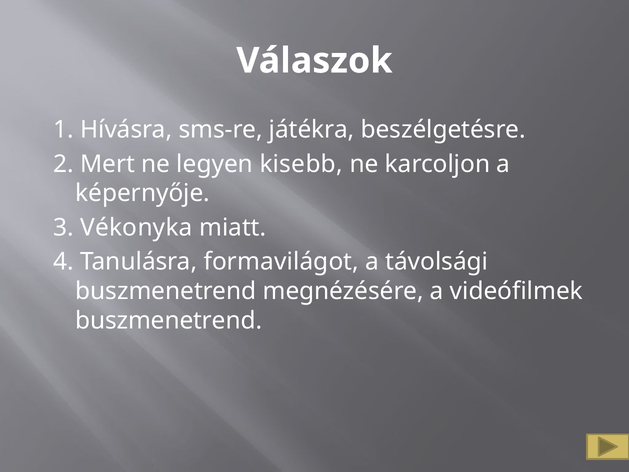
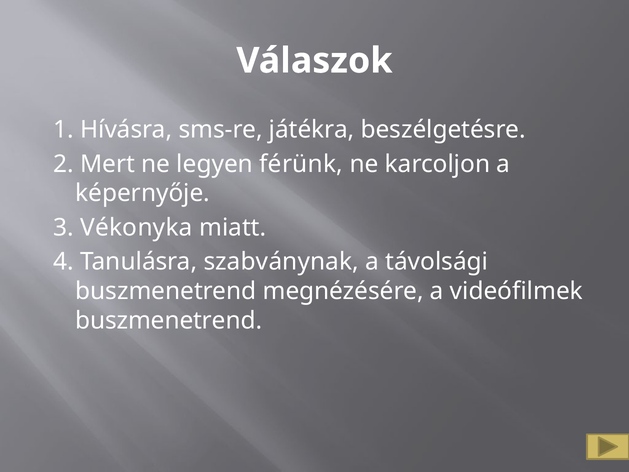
kisebb: kisebb -> férünk
formavilágot: formavilágot -> szabványnak
